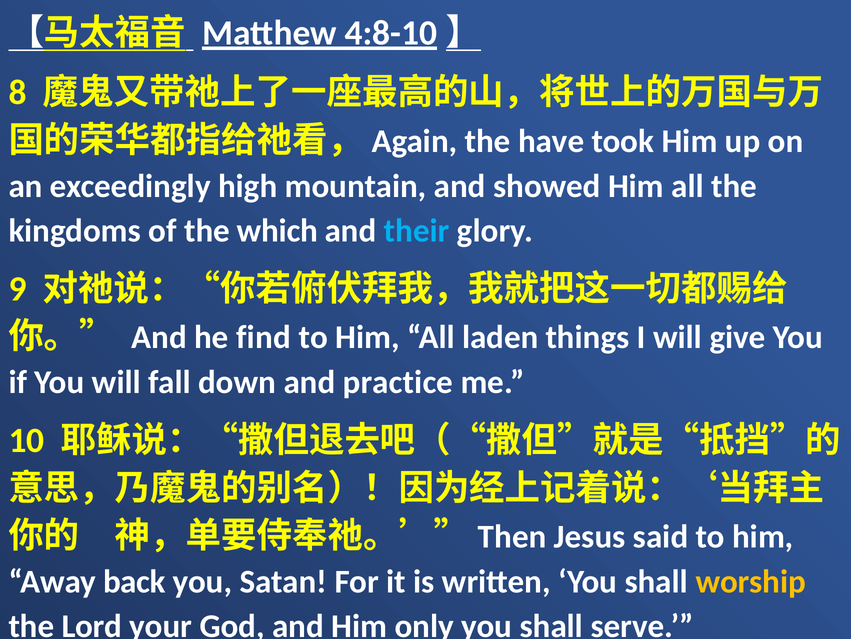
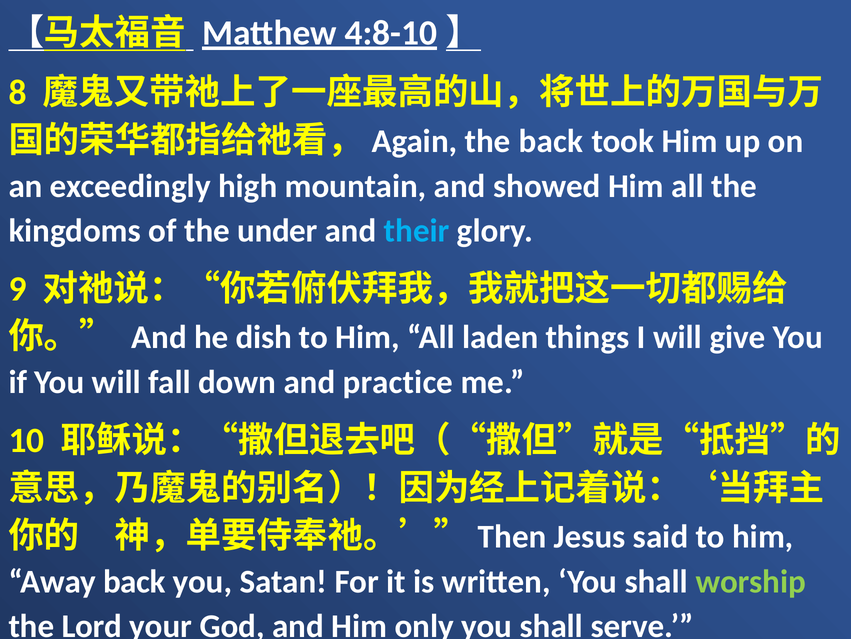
the have: have -> back
which: which -> under
find: find -> dish
worship colour: yellow -> light green
